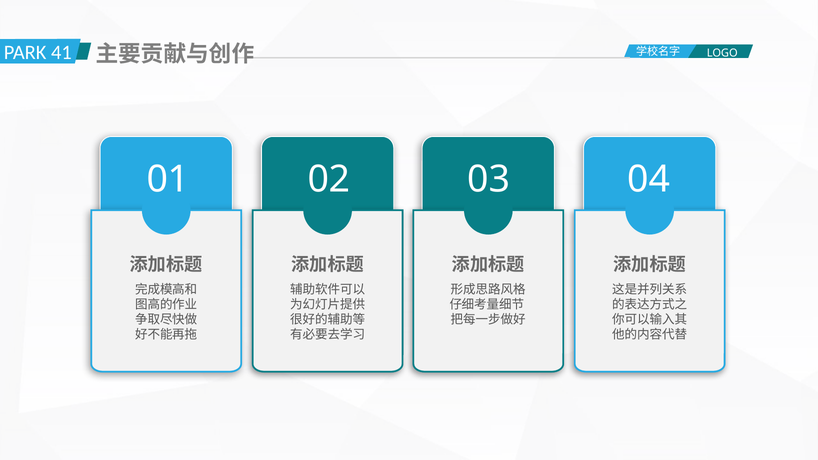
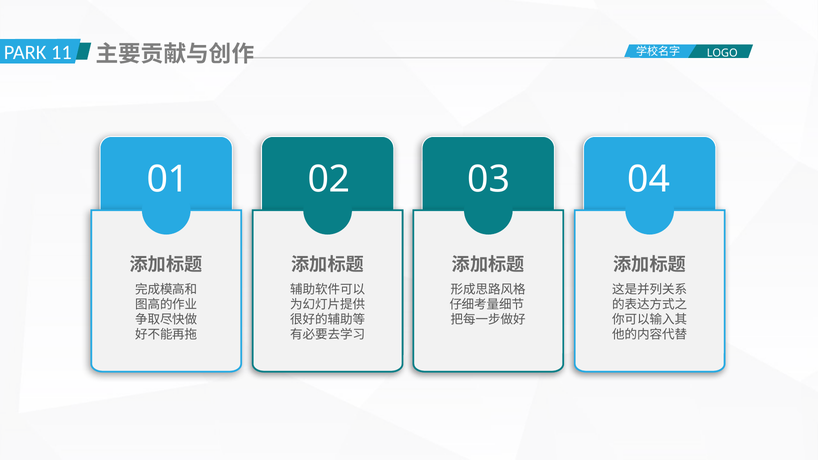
41: 41 -> 11
